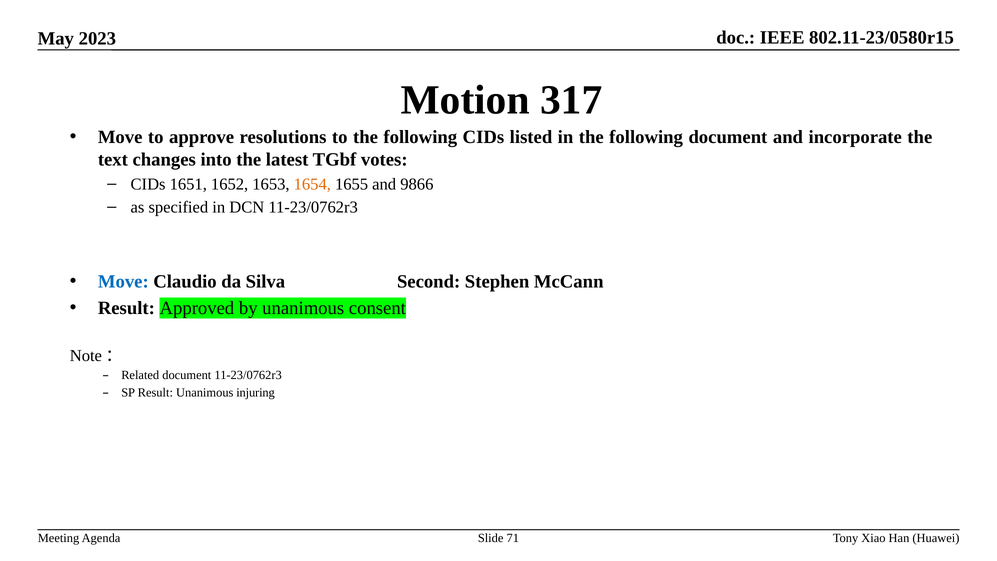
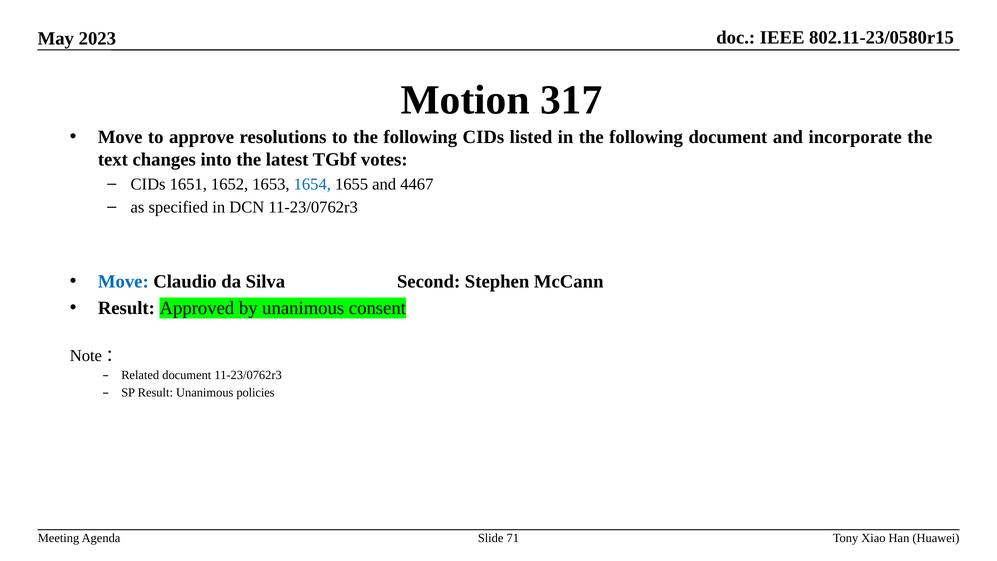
1654 colour: orange -> blue
9866: 9866 -> 4467
injuring: injuring -> policies
